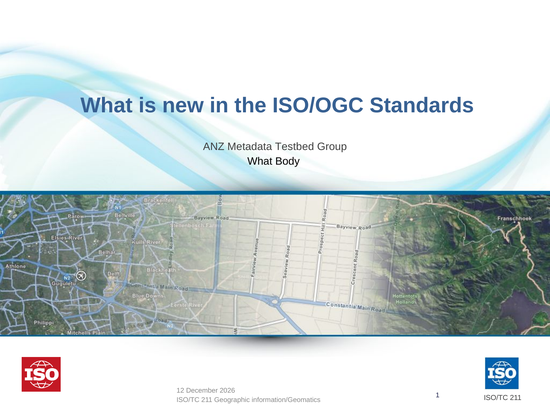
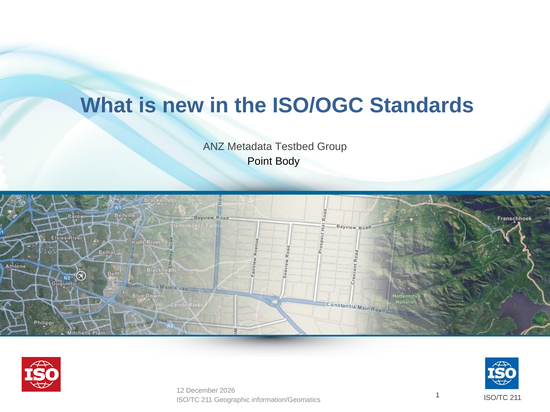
What at (260, 162): What -> Point
